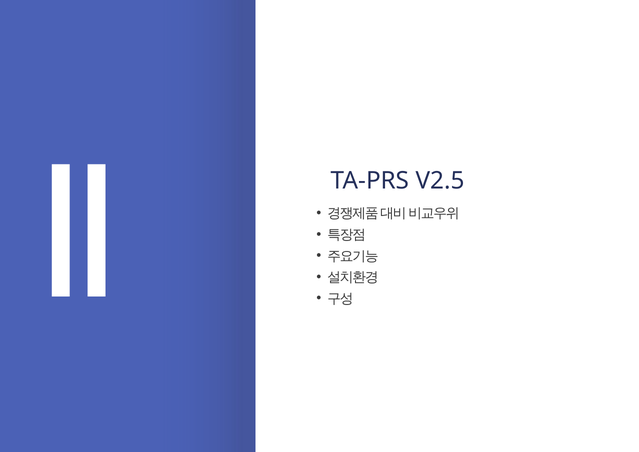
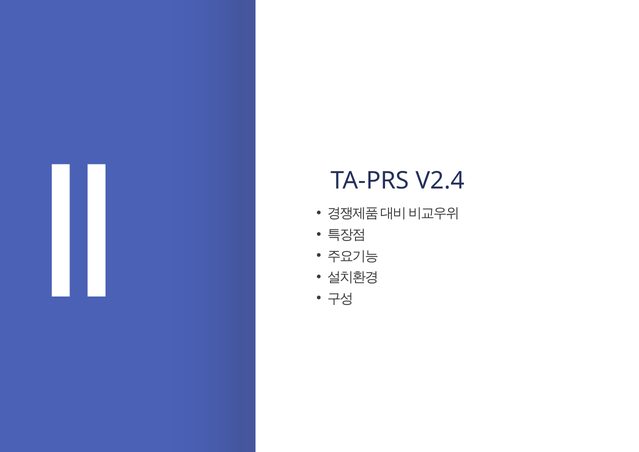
V2.5: V2.5 -> V2.4
